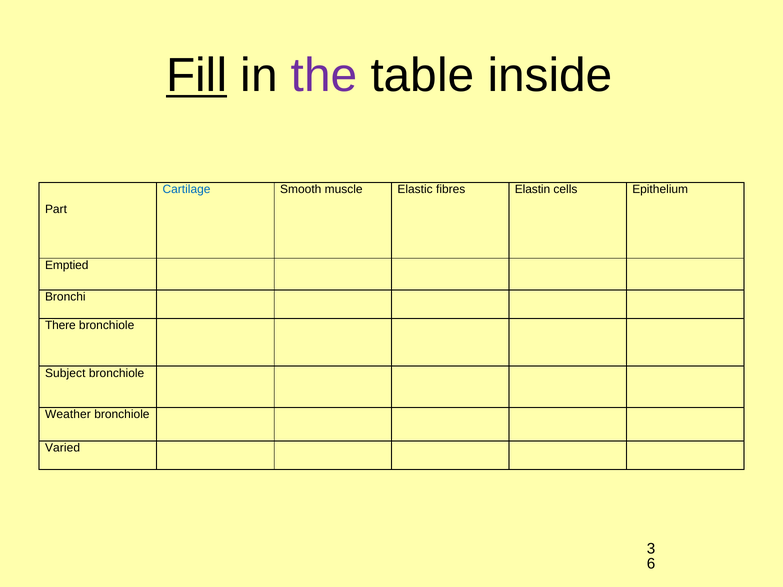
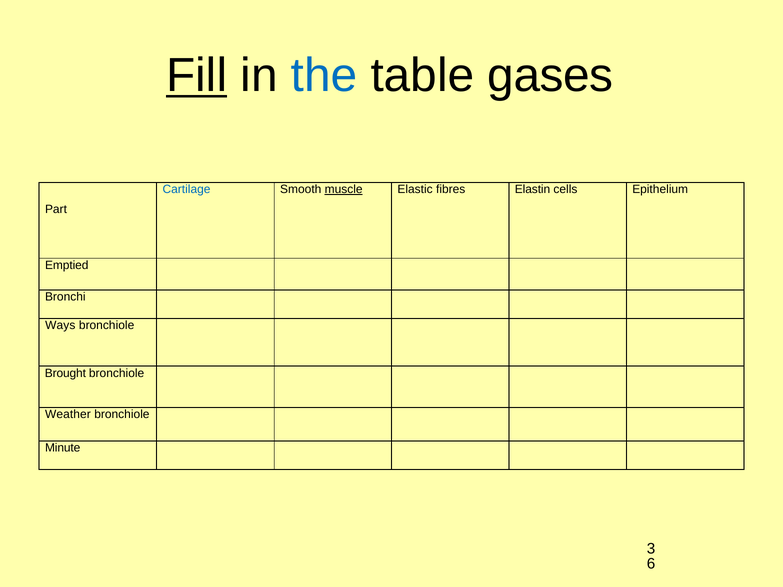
the colour: purple -> blue
inside: inside -> gases
muscle underline: none -> present
There: There -> Ways
Subject: Subject -> Brought
Varied: Varied -> Minute
